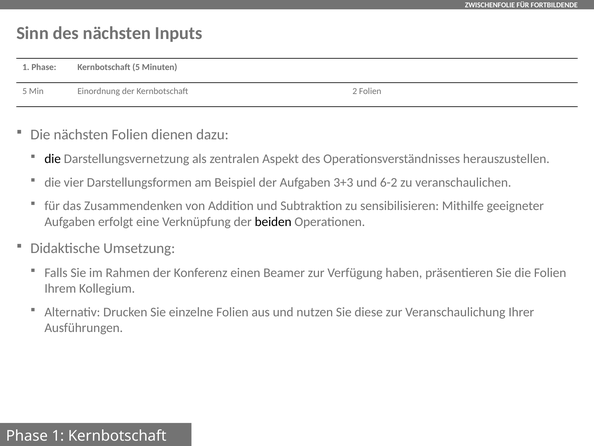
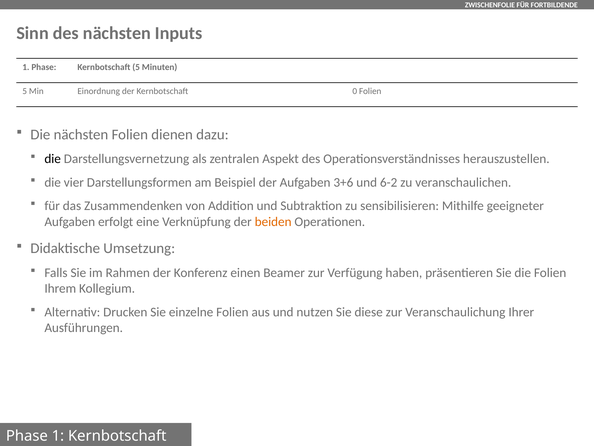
2: 2 -> 0
3+3: 3+3 -> 3+6
beiden colour: black -> orange
